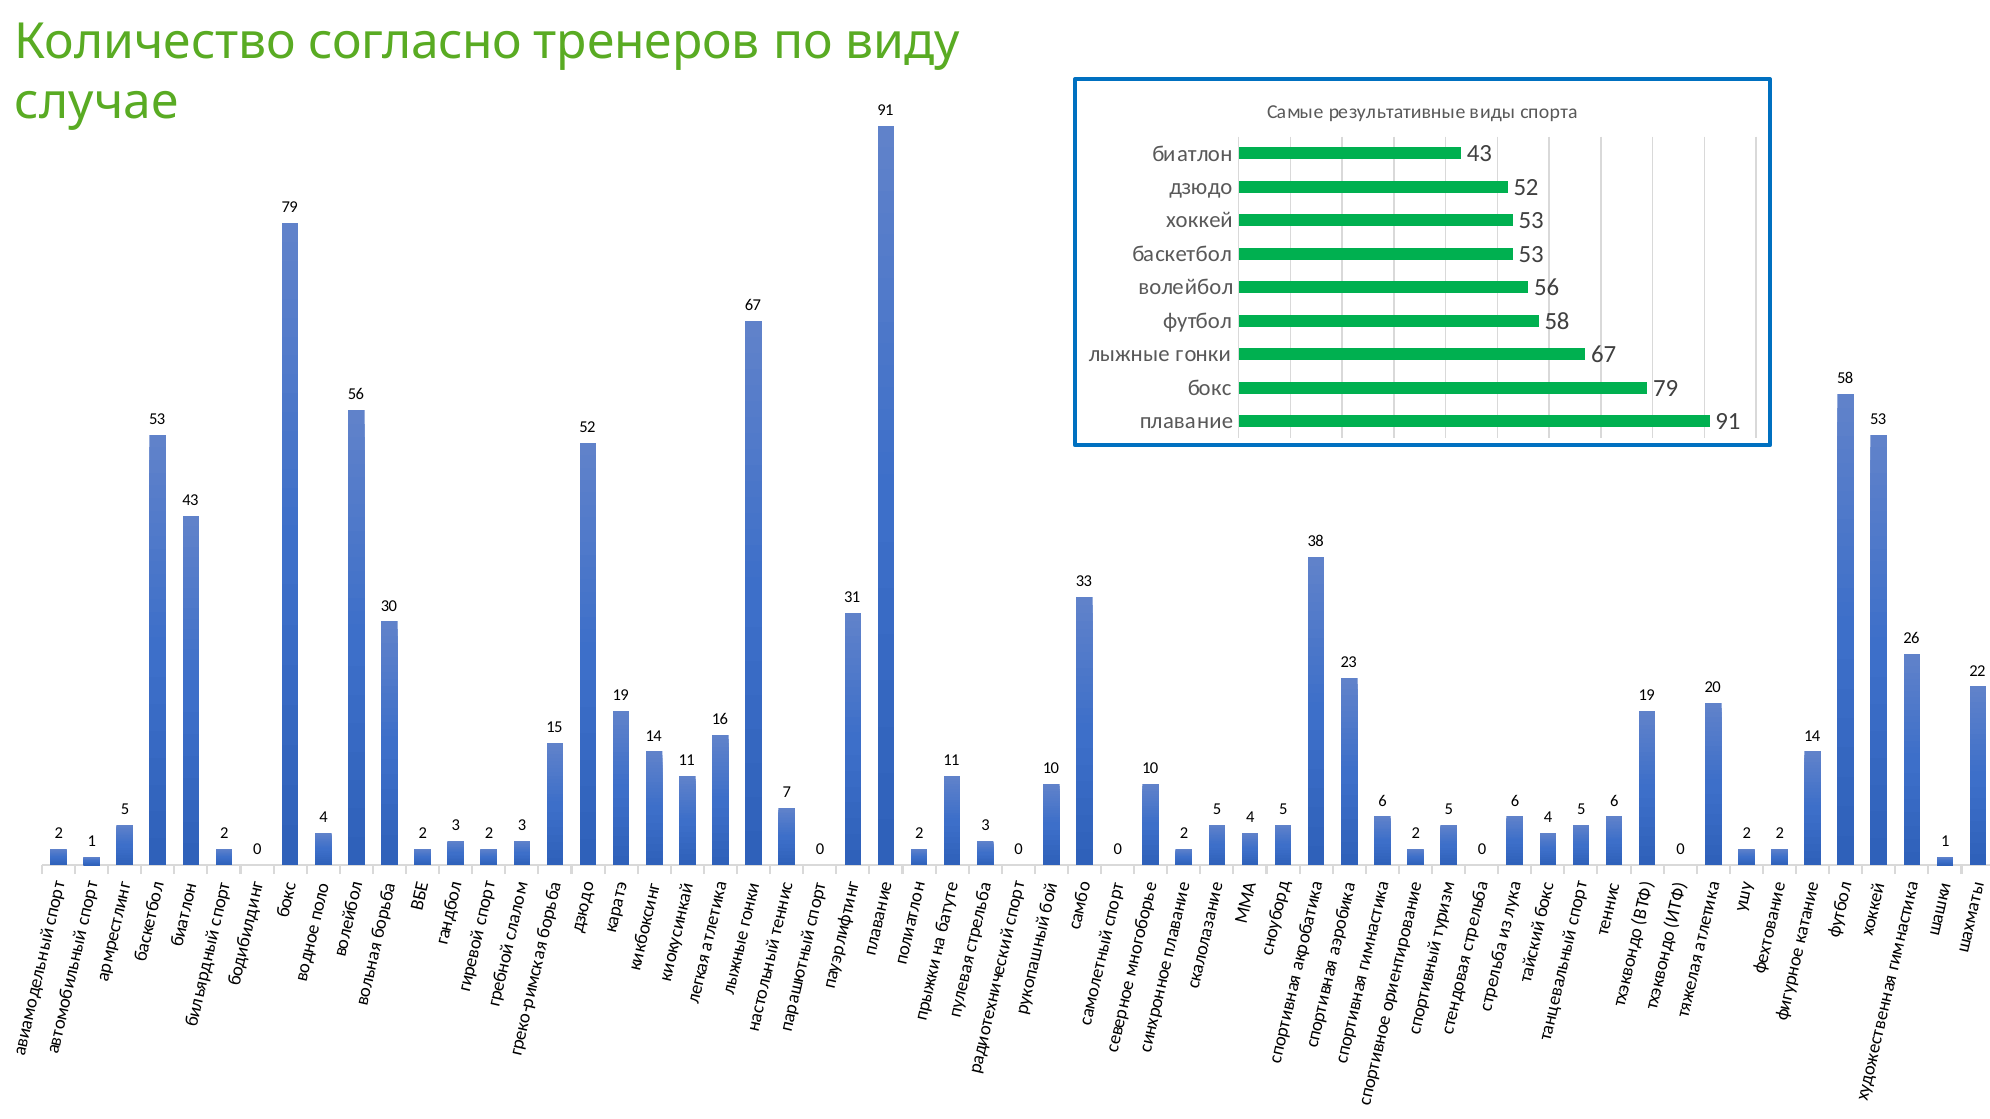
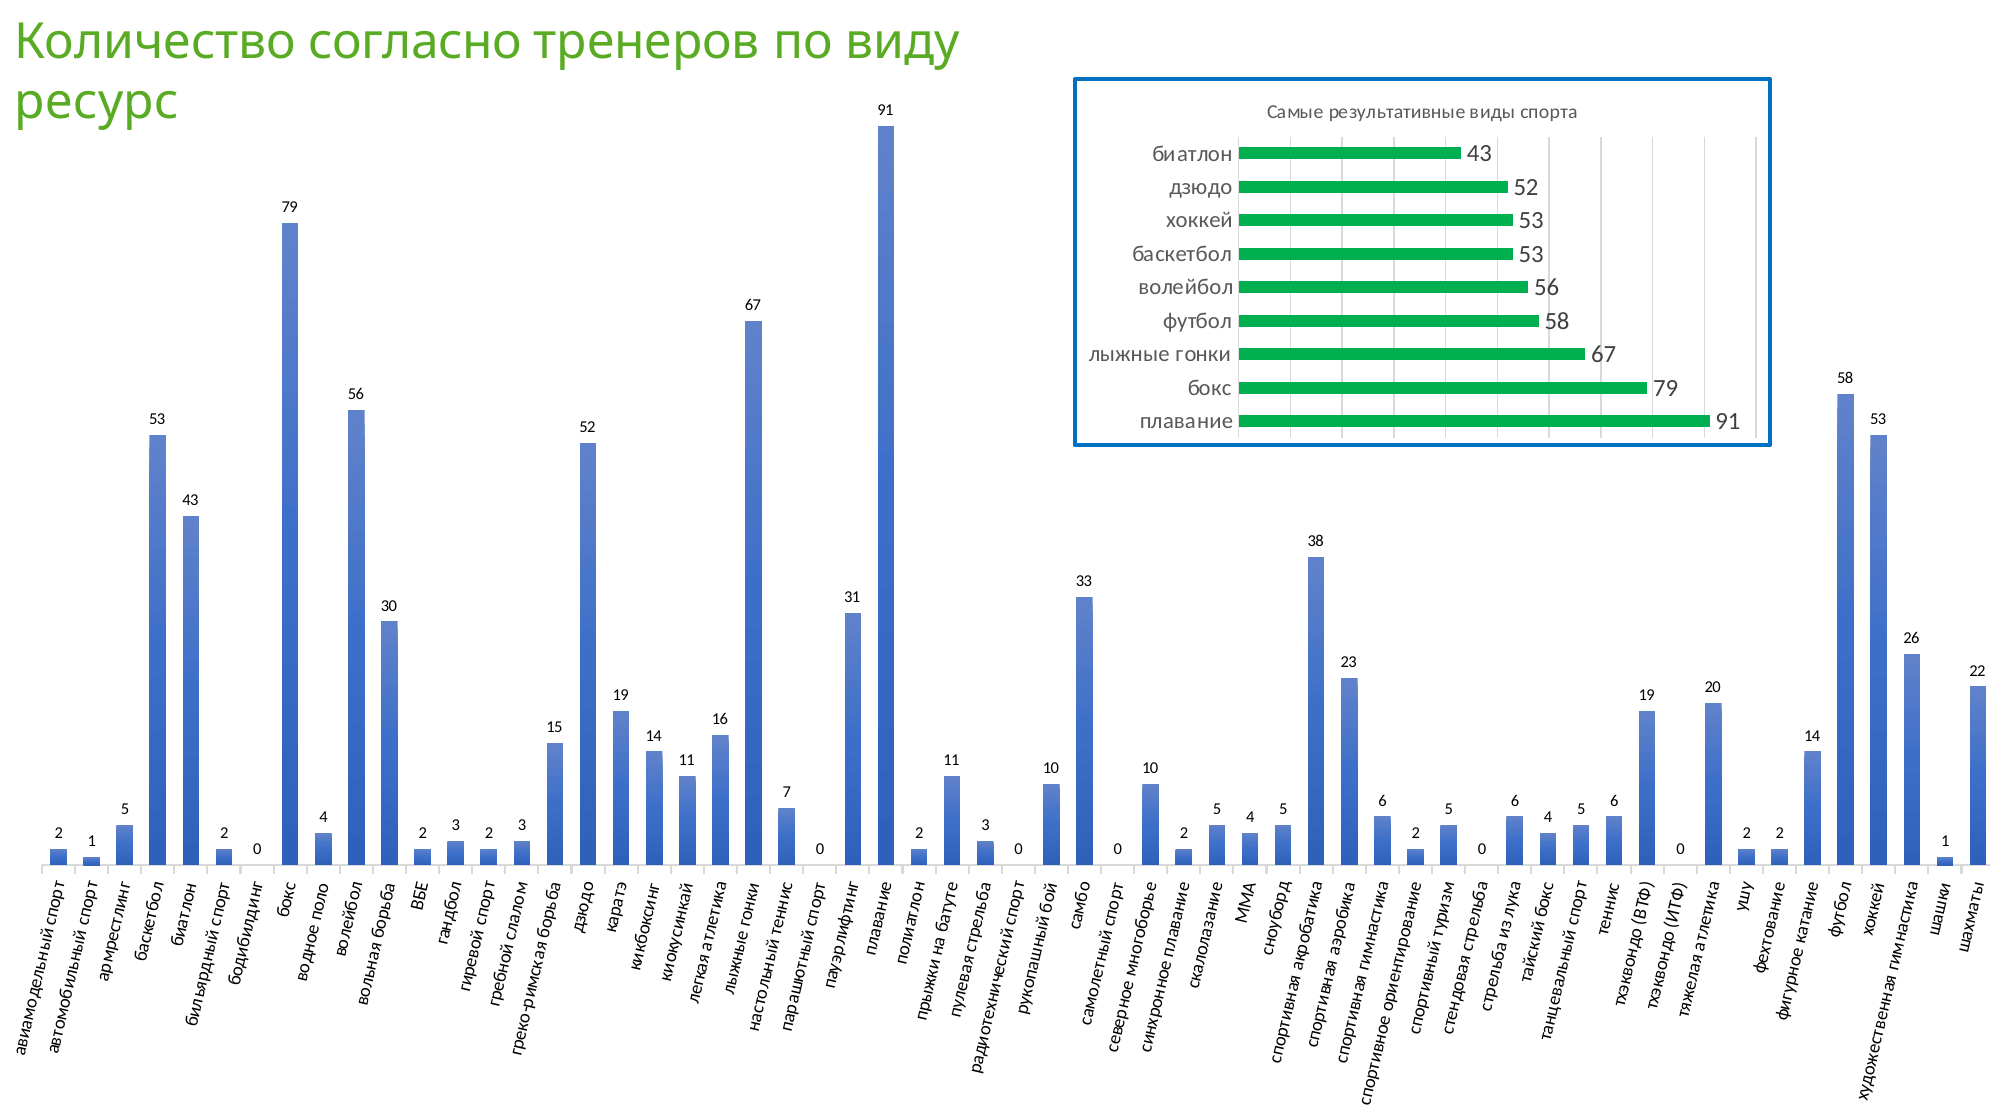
случае: случае -> ресурс
